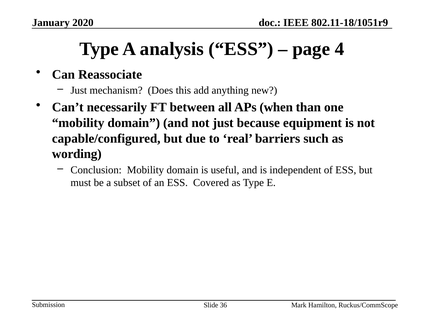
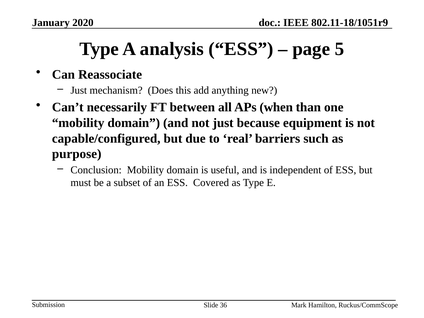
4: 4 -> 5
wording: wording -> purpose
